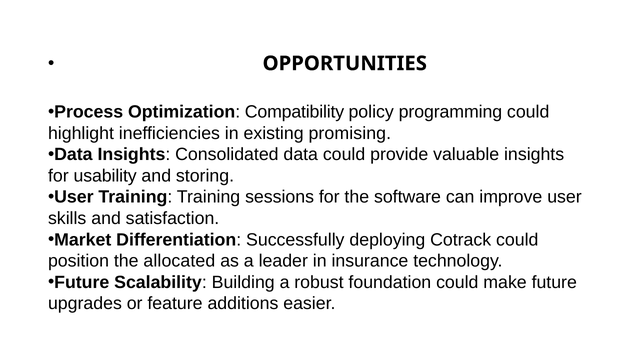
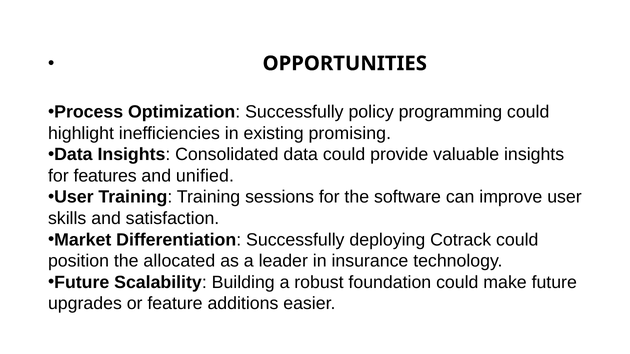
Optimization Compatibility: Compatibility -> Successfully
usability: usability -> features
storing: storing -> unified
